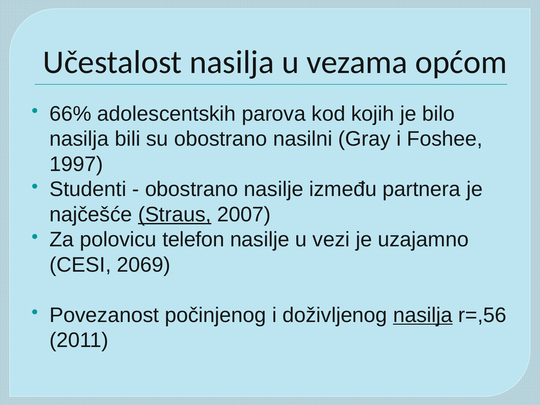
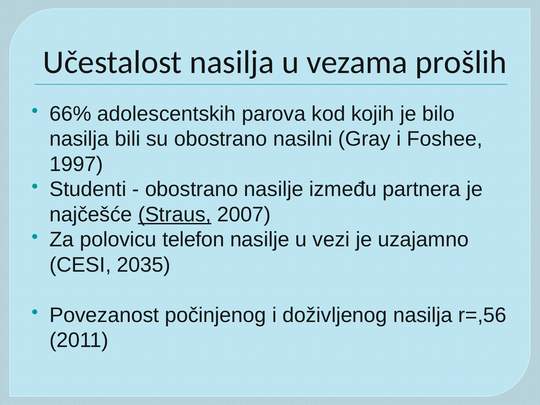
općom: općom -> prošlih
2069: 2069 -> 2035
nasilja at (423, 315) underline: present -> none
